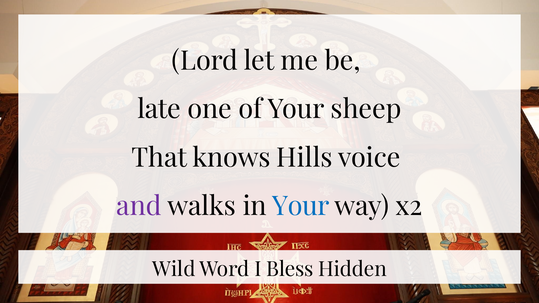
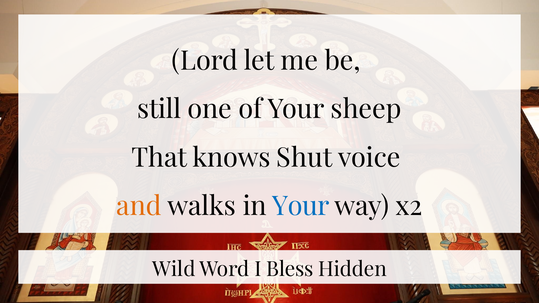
late: late -> still
Hills: Hills -> Shut
and colour: purple -> orange
